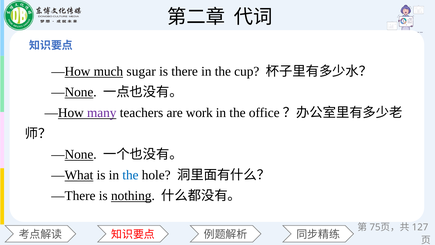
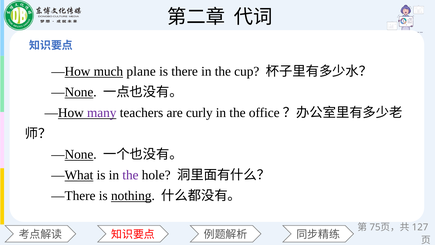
sugar: sugar -> plane
work: work -> curly
the at (130, 175) colour: blue -> purple
